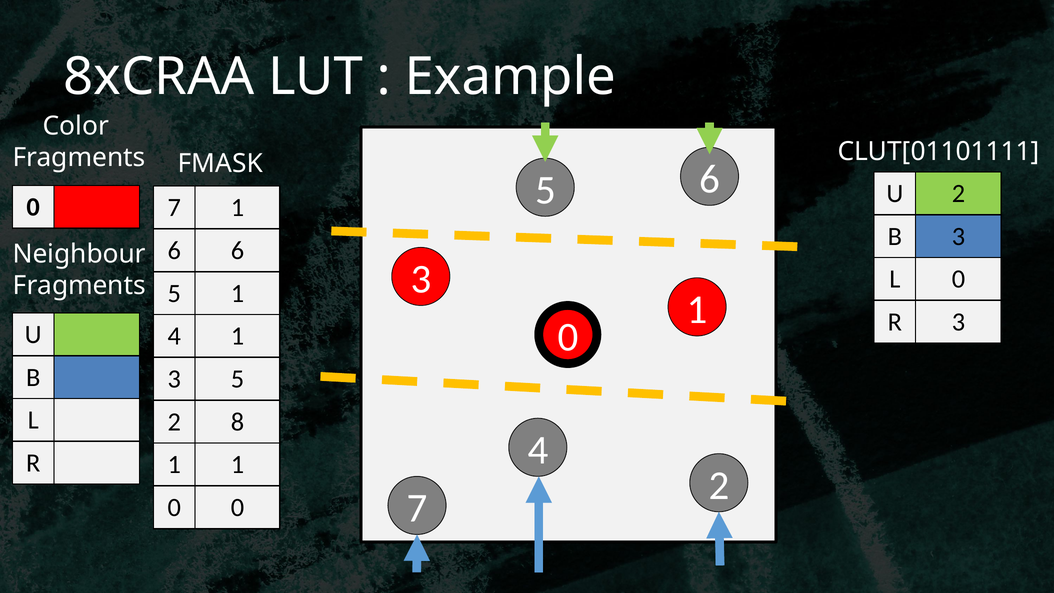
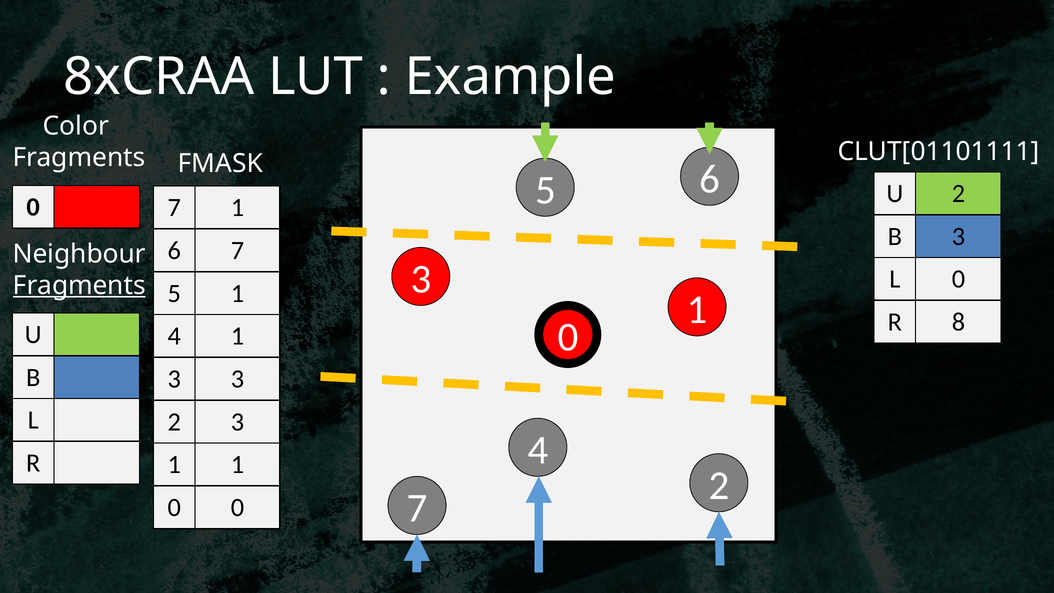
6 6: 6 -> 7
Fragments at (79, 285) underline: none -> present
R 3: 3 -> 8
3 5: 5 -> 3
2 8: 8 -> 3
